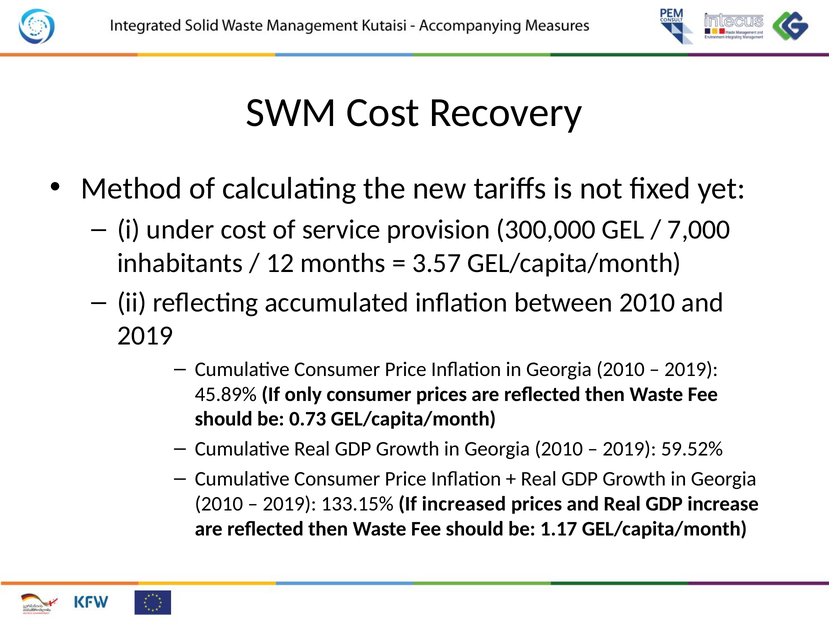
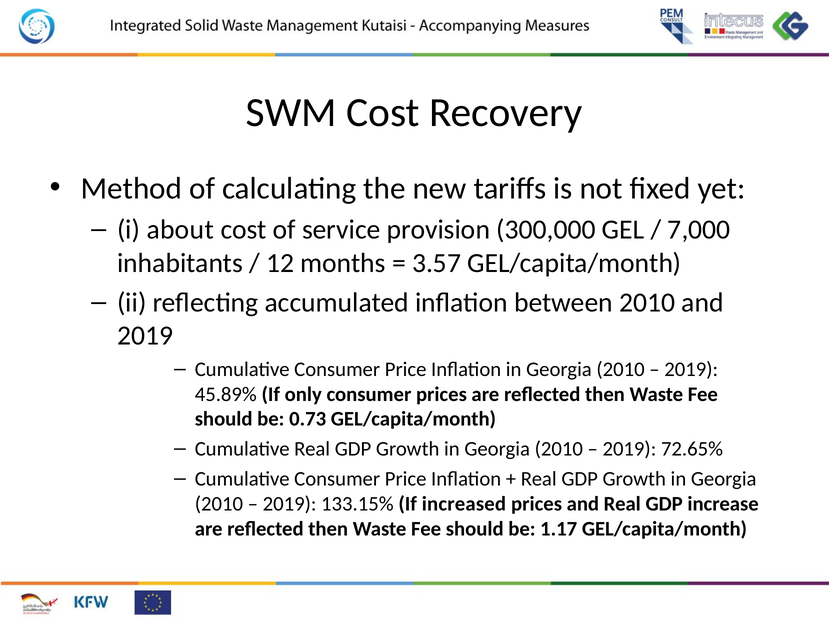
under: under -> about
59.52%: 59.52% -> 72.65%
